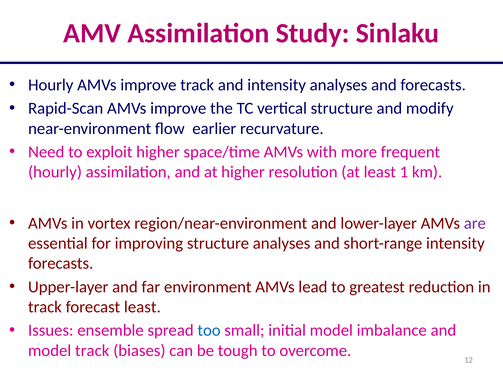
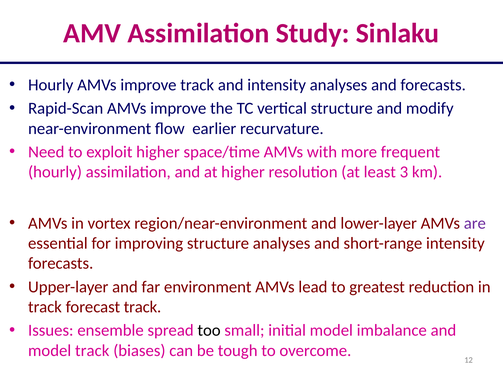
1: 1 -> 3
forecast least: least -> track
too colour: blue -> black
